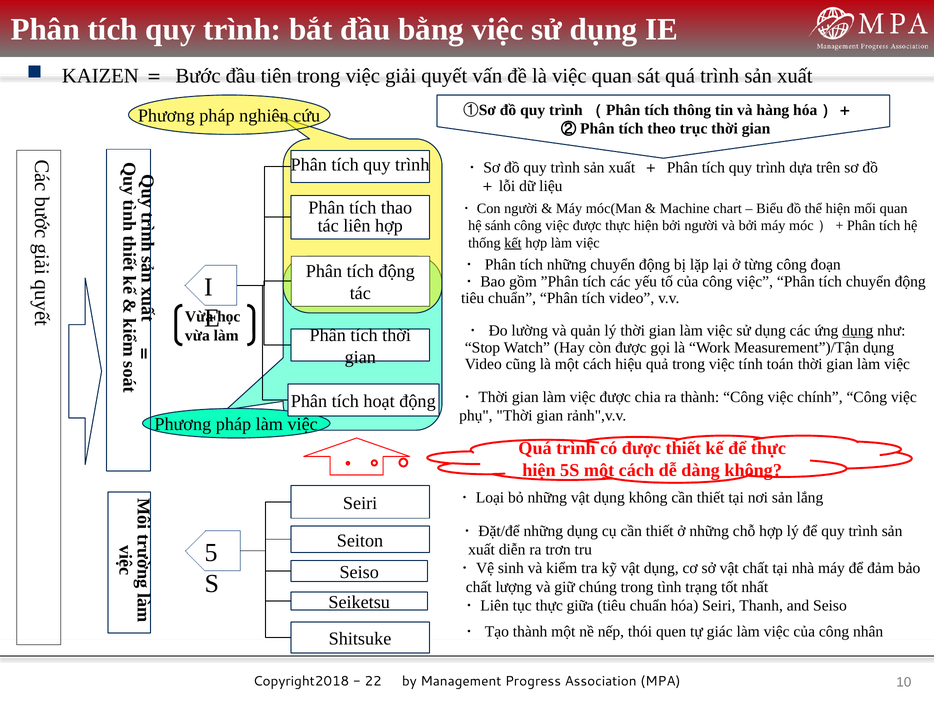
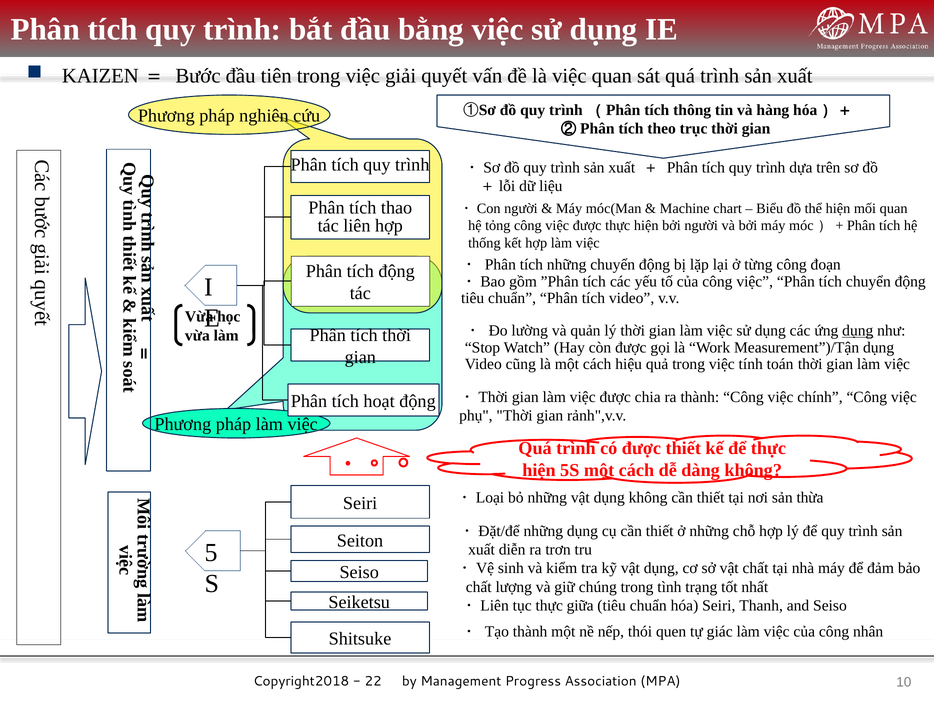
sánh: sánh -> tỏng
kết underline: present -> none
lắng: lắng -> thừa
